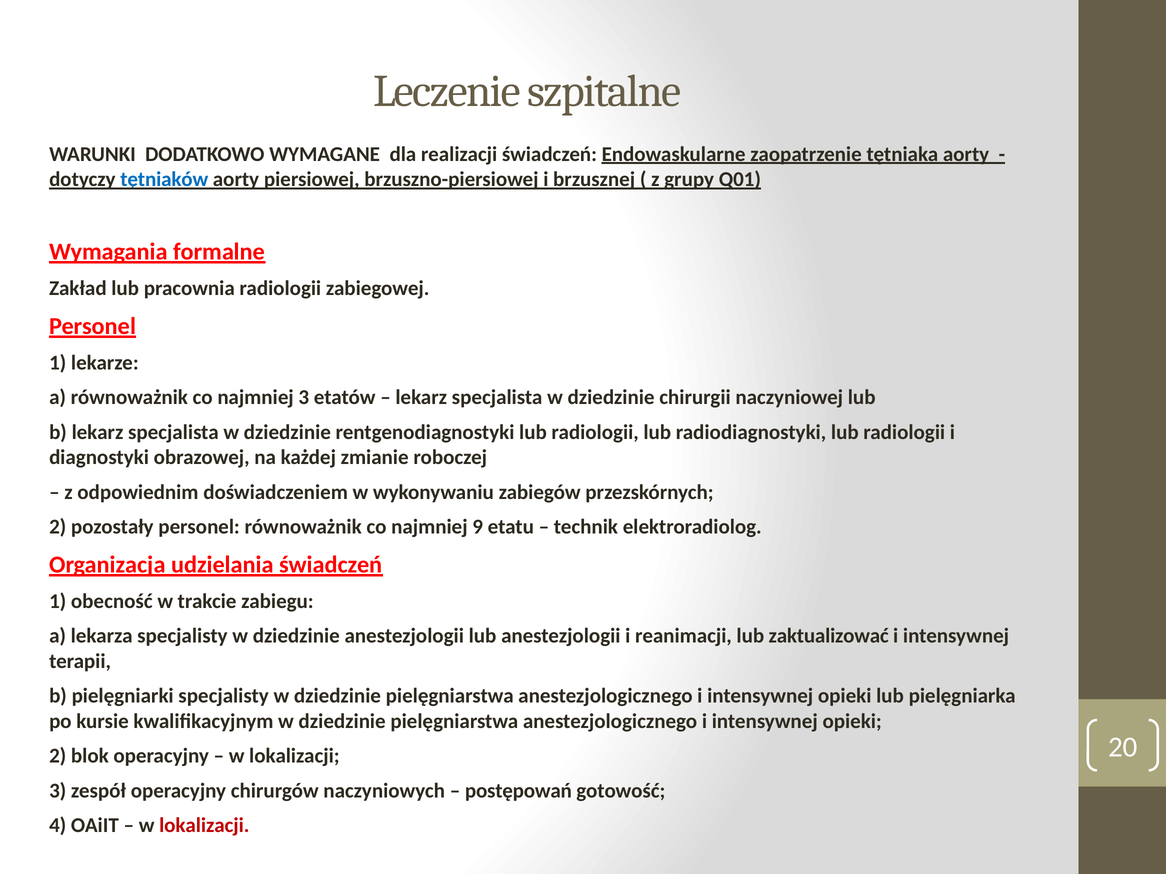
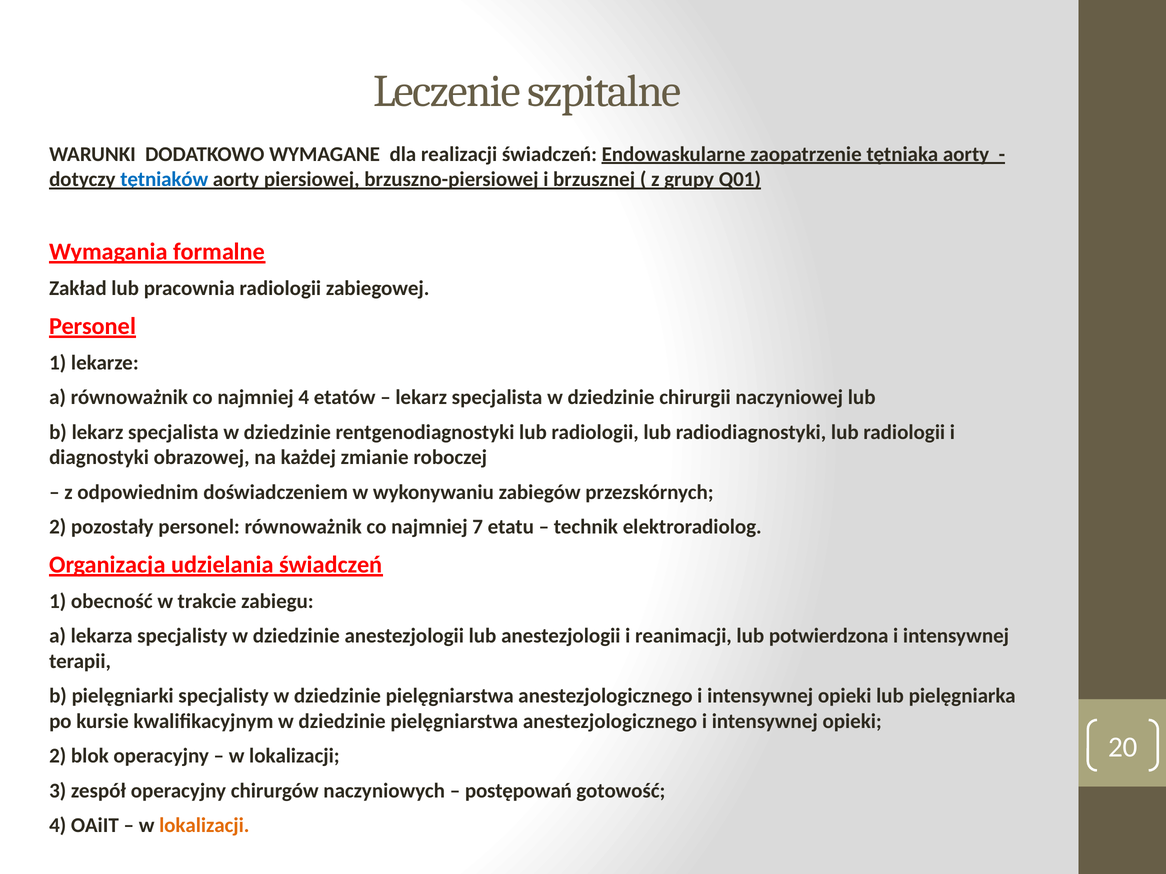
najmniej 3: 3 -> 4
9: 9 -> 7
zaktualizować: zaktualizować -> potwierdzona
lokalizacji at (204, 826) colour: red -> orange
